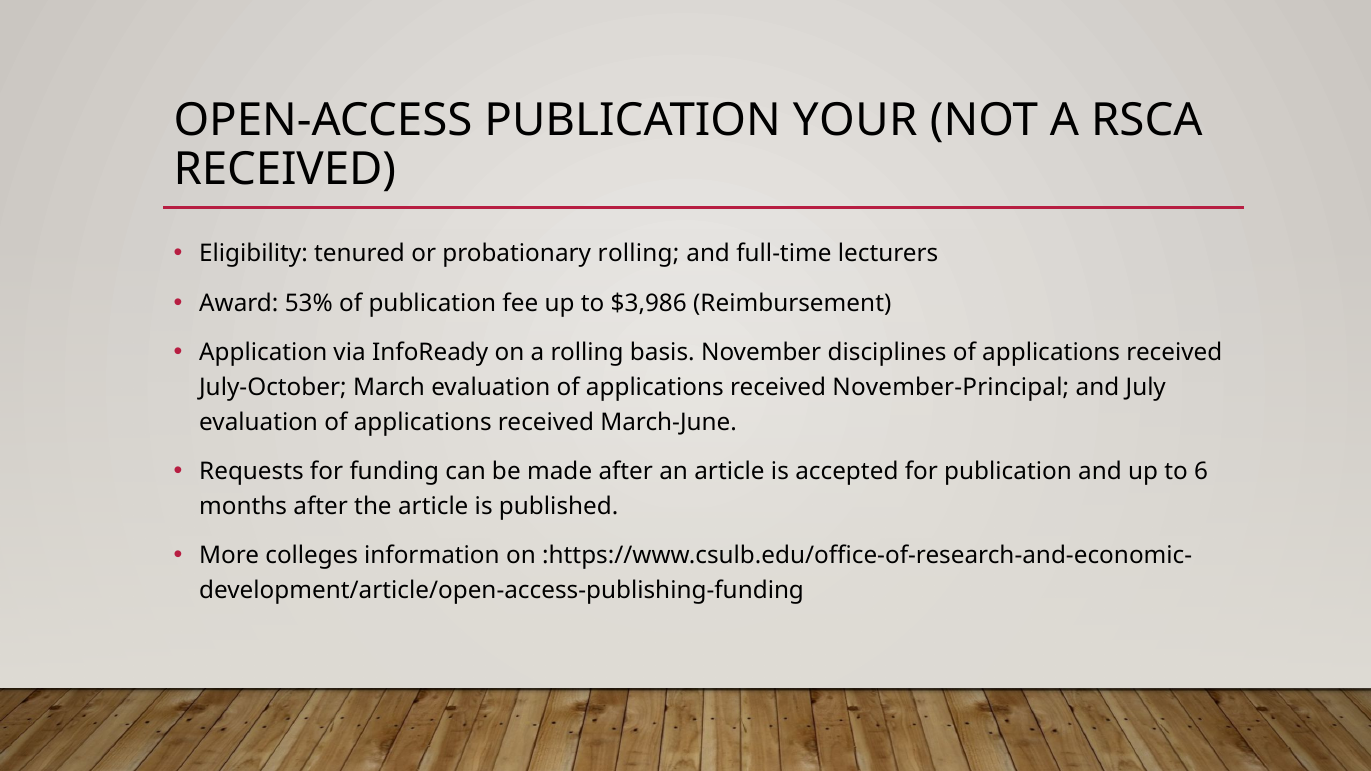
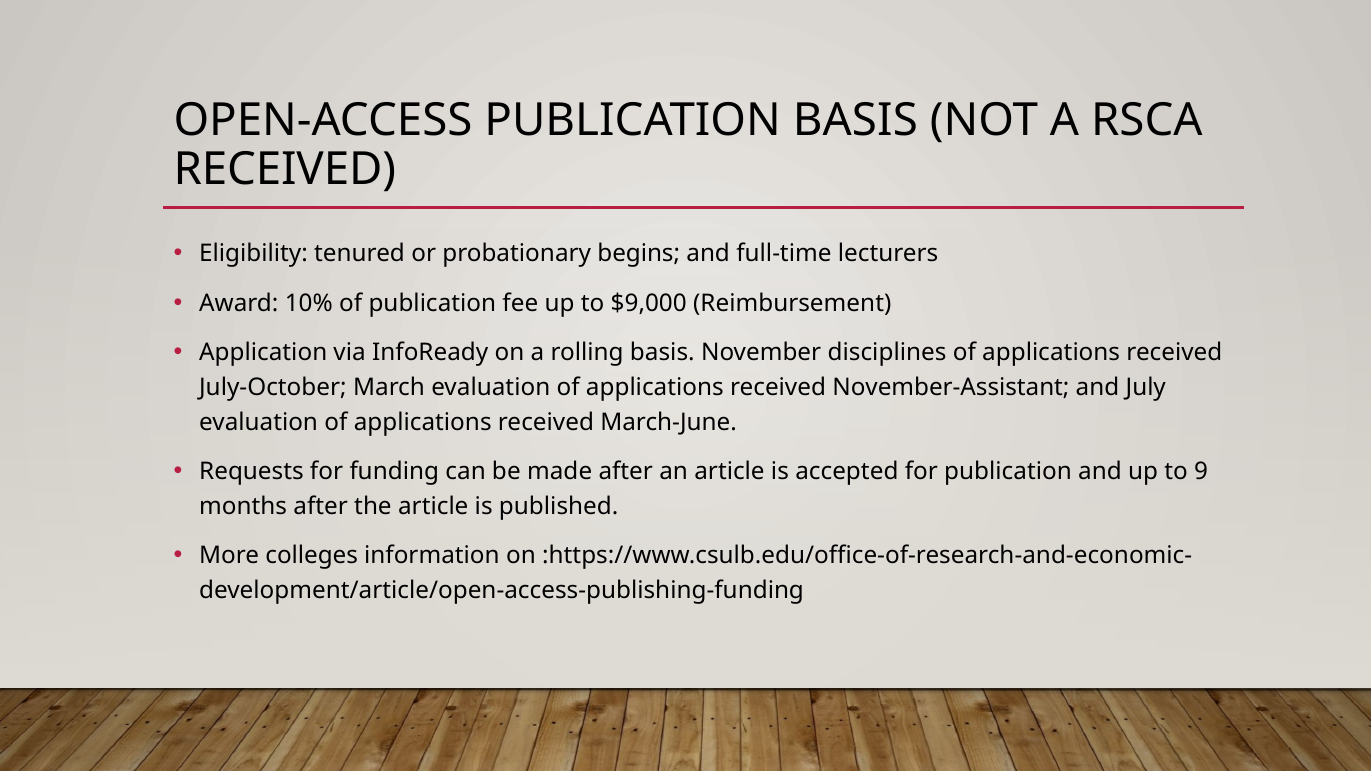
PUBLICATION YOUR: YOUR -> BASIS
probationary rolling: rolling -> begins
53%: 53% -> 10%
$3,986: $3,986 -> $9,000
November-Principal: November-Principal -> November-Assistant
6: 6 -> 9
